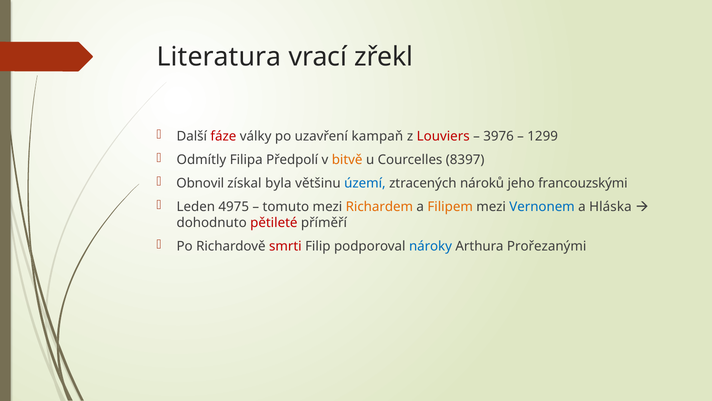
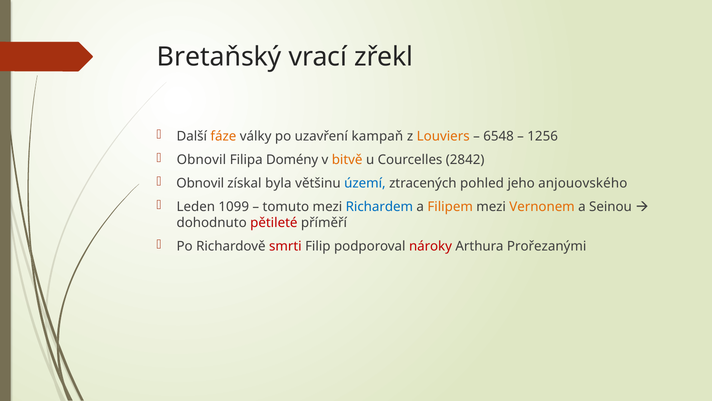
Literatura: Literatura -> Bretaňský
fáze colour: red -> orange
Louviers colour: red -> orange
3976: 3976 -> 6548
1299: 1299 -> 1256
Odmítly at (201, 160): Odmítly -> Obnovil
Předpolí: Předpolí -> Domény
8397: 8397 -> 2842
nároků: nároků -> pohled
francouzskými: francouzskými -> anjouovského
4975: 4975 -> 1099
Richardem colour: orange -> blue
Vernonem colour: blue -> orange
Hláska: Hláska -> Seinou
nároky colour: blue -> red
